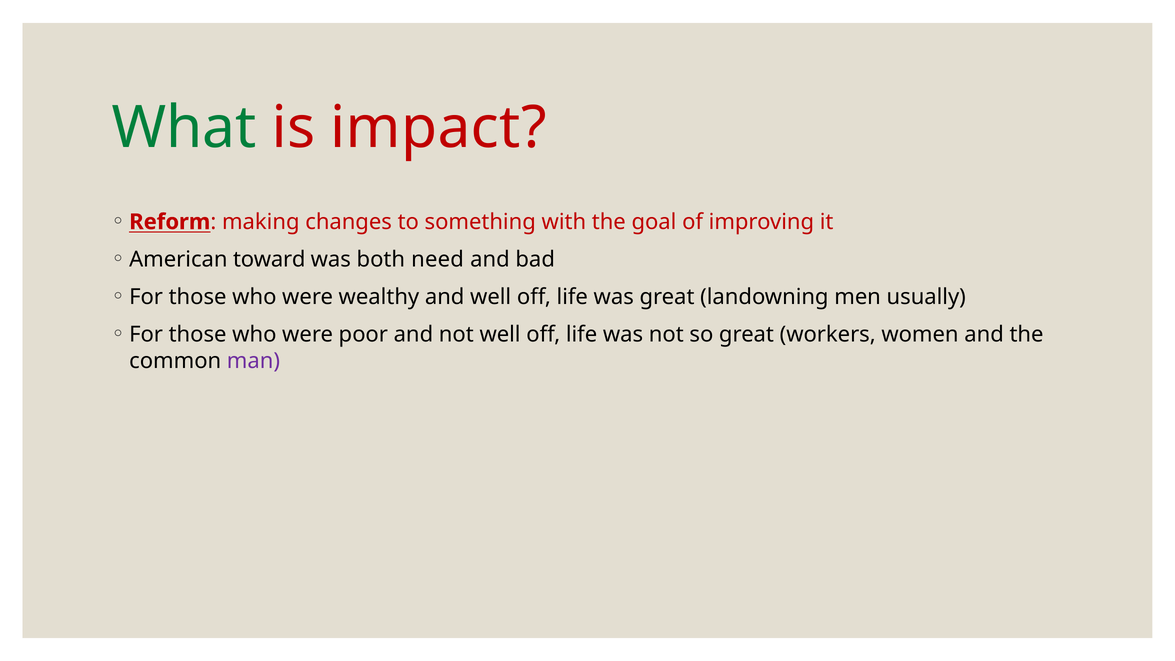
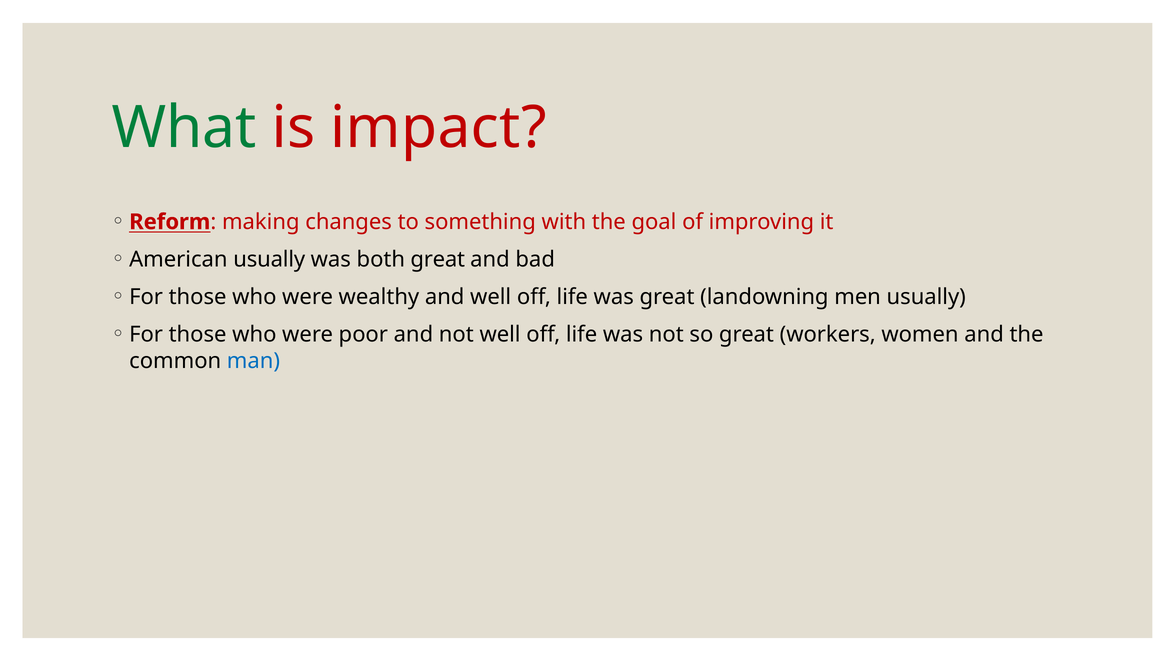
American toward: toward -> usually
both need: need -> great
man colour: purple -> blue
